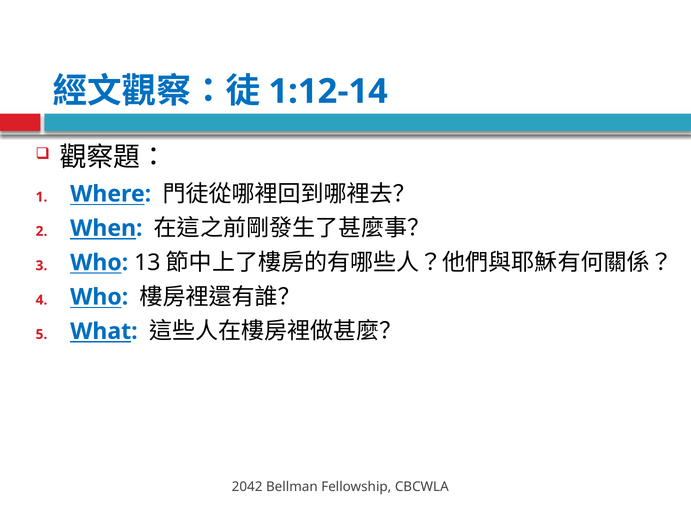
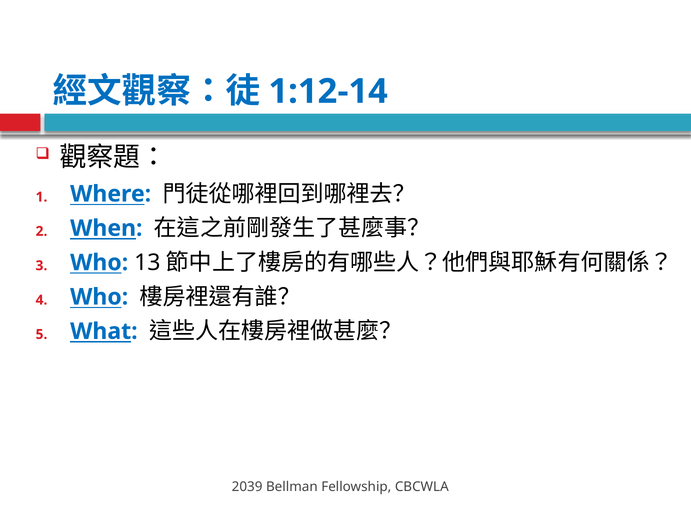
2042: 2042 -> 2039
